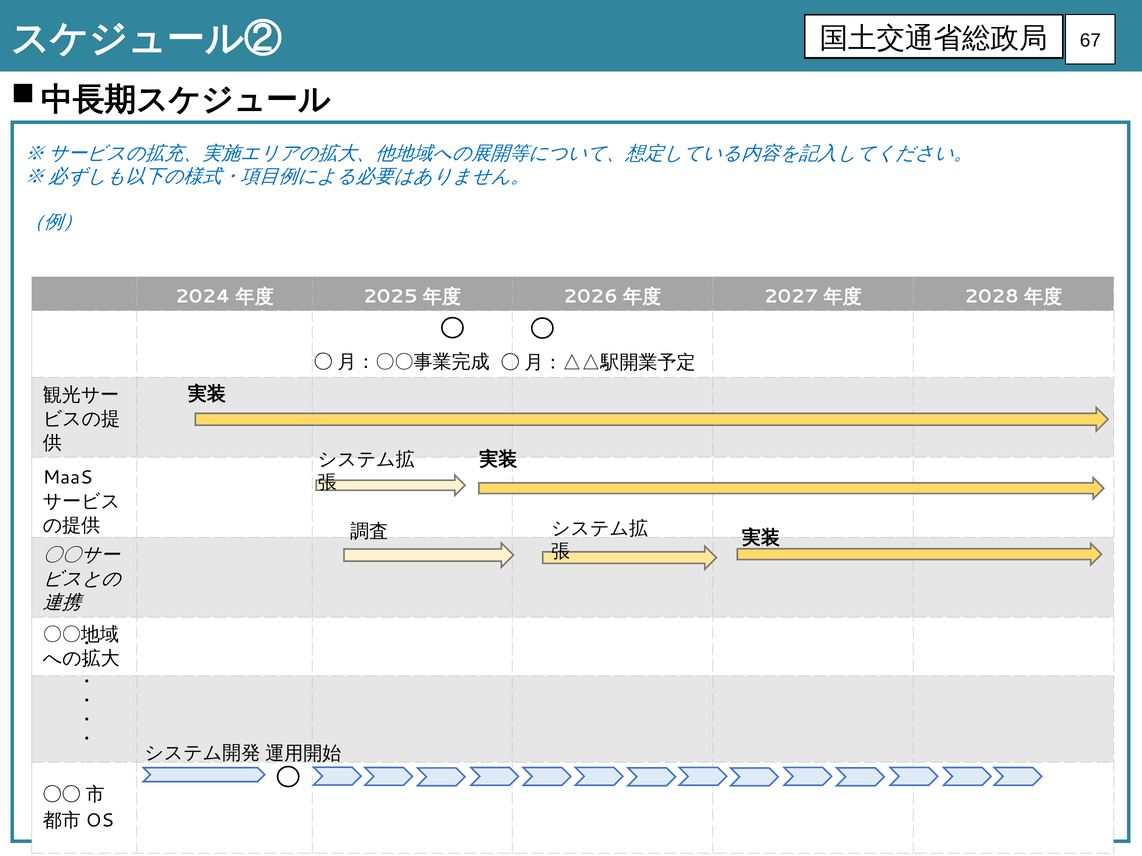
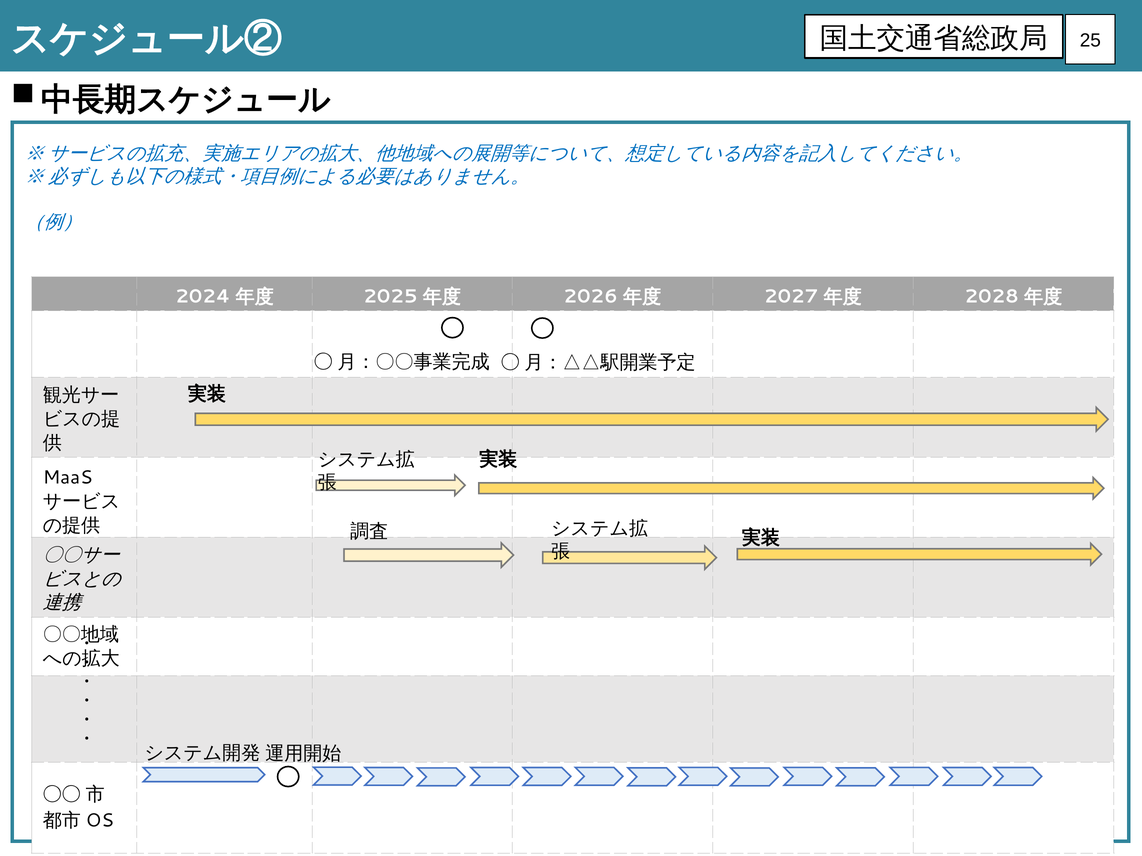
67: 67 -> 25
